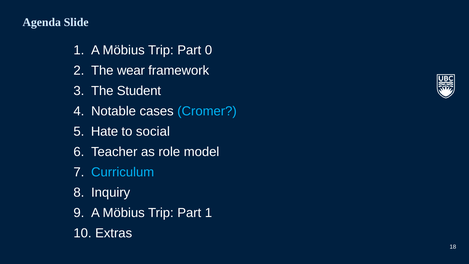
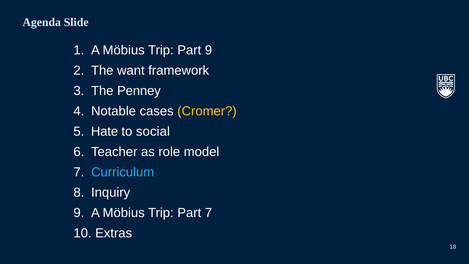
Part 0: 0 -> 9
wear: wear -> want
Student: Student -> Penney
Cromer colour: light blue -> yellow
Part 1: 1 -> 7
